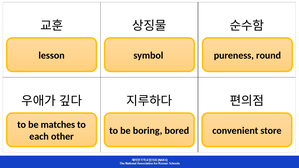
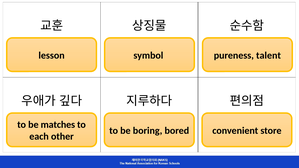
round: round -> talent
